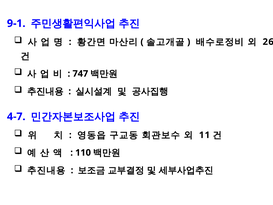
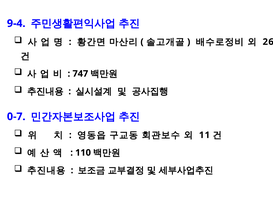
9-1: 9-1 -> 9-4
4-7: 4-7 -> 0-7
